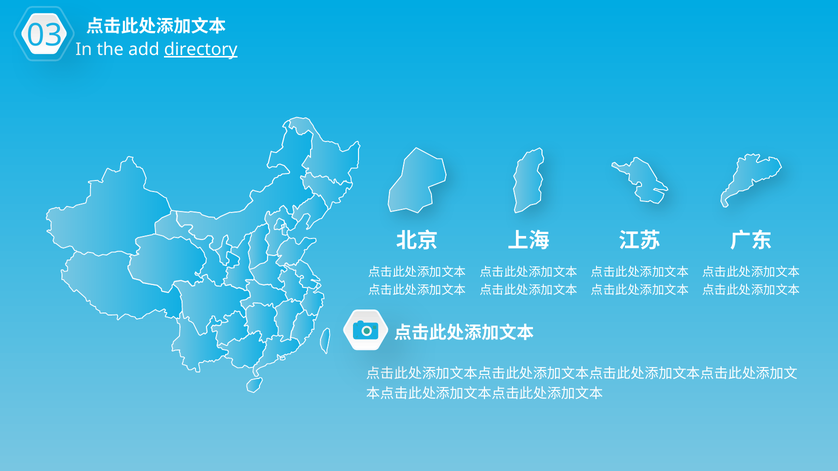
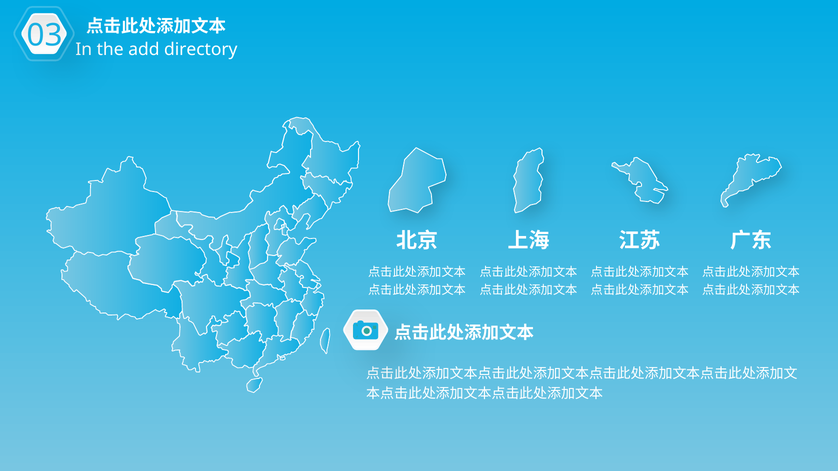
directory underline: present -> none
